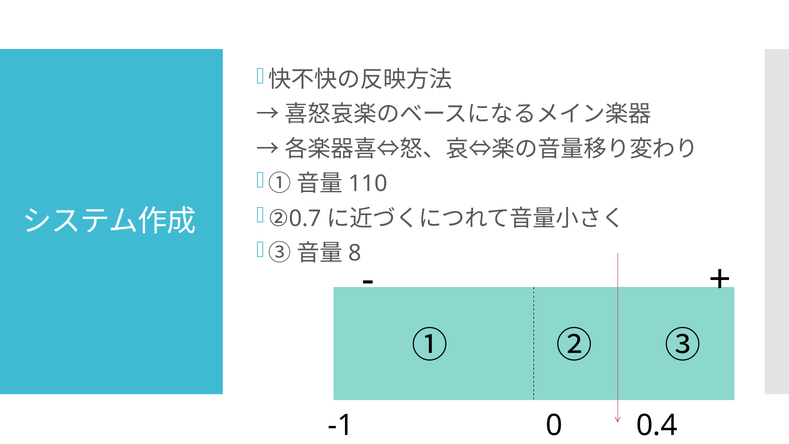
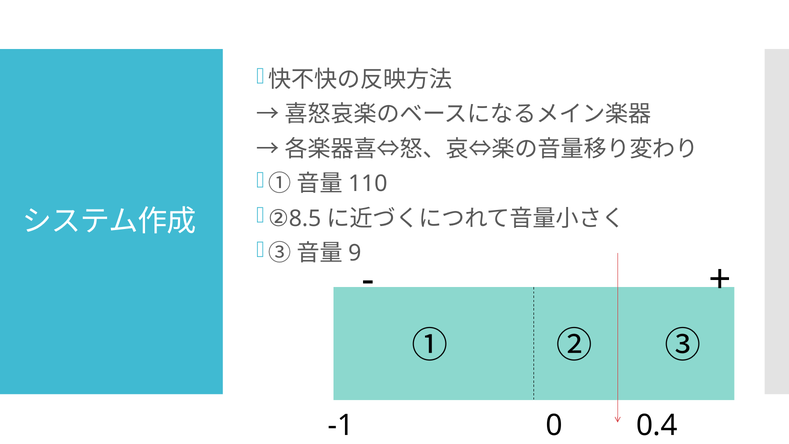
0.7: 0.7 -> 8.5
8: 8 -> 9
